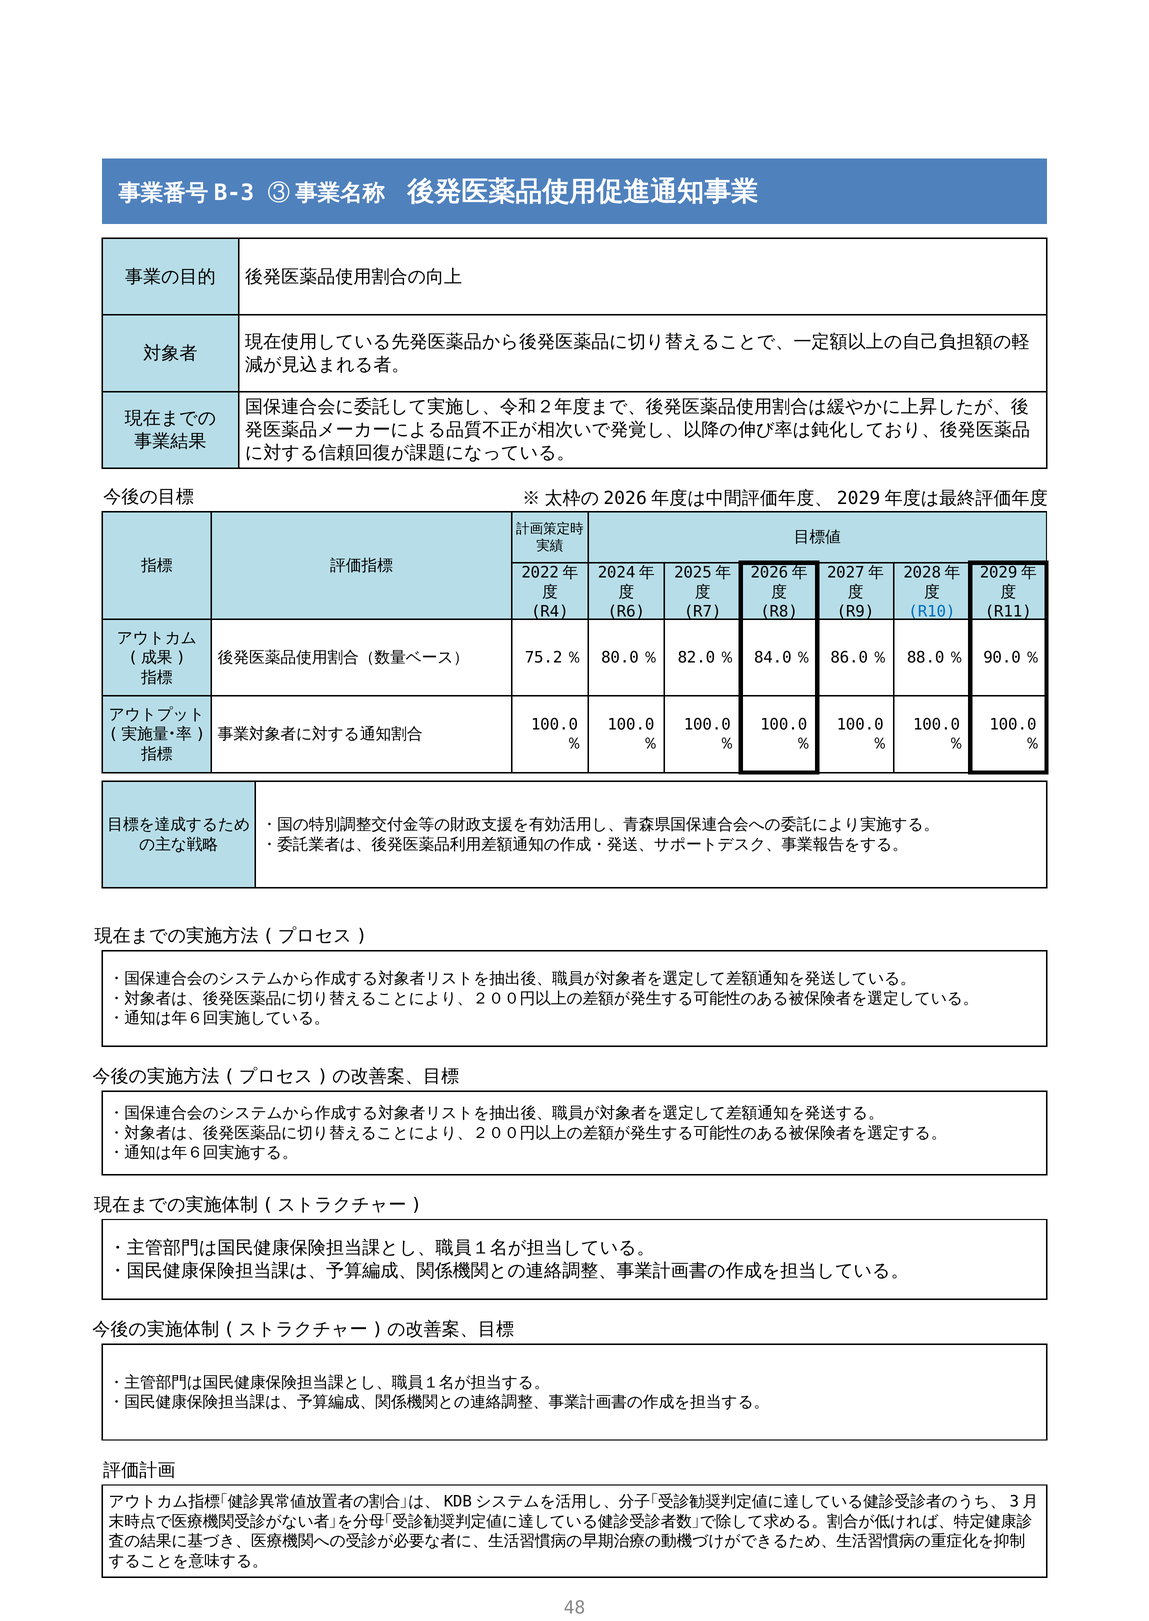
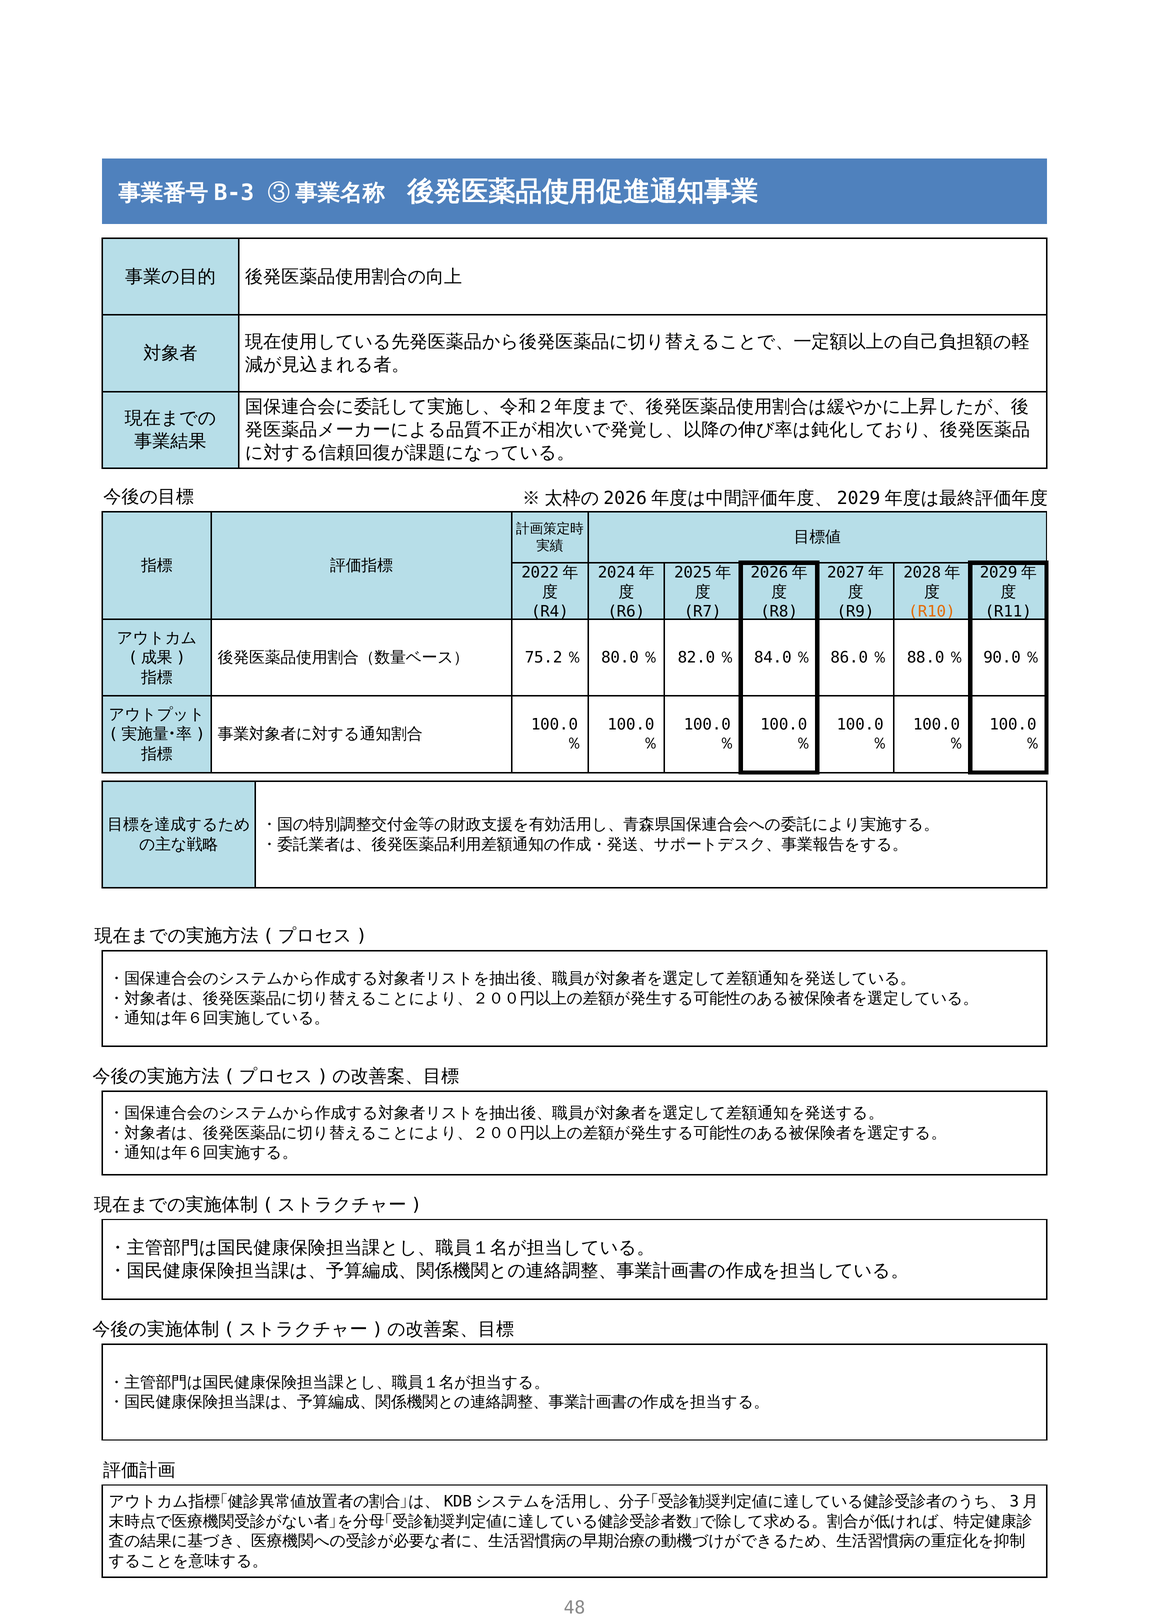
R10 colour: blue -> orange
